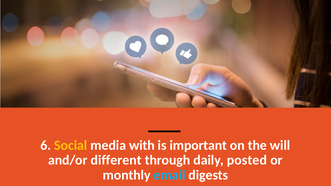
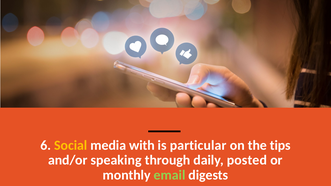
important: important -> particular
will: will -> tips
different: different -> speaking
email colour: light blue -> light green
